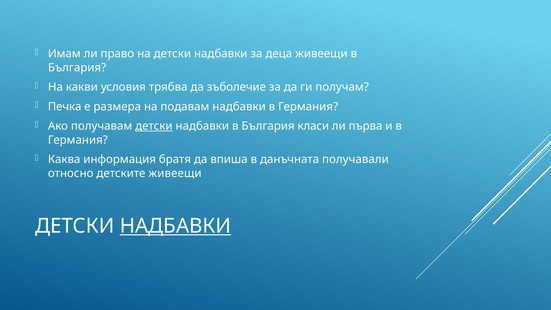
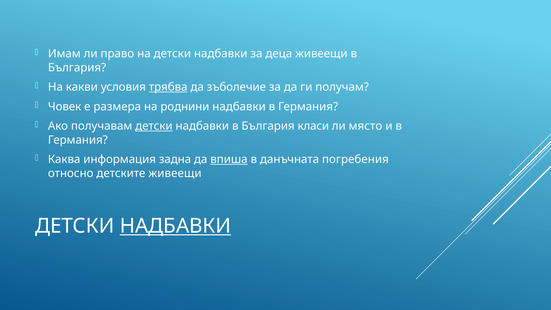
трябва underline: none -> present
Печка: Печка -> Човек
подавам: подавам -> роднини
първа: първа -> място
братя: братя -> задна
впиша underline: none -> present
получавали: получавали -> погребения
